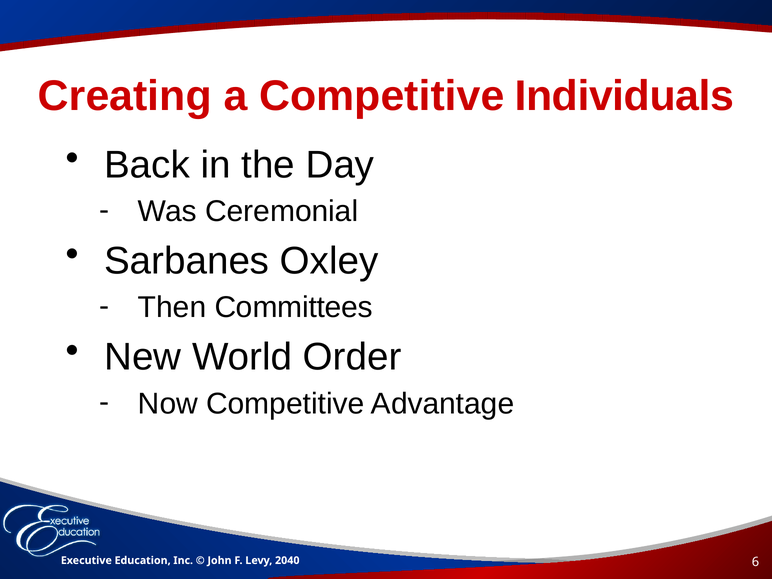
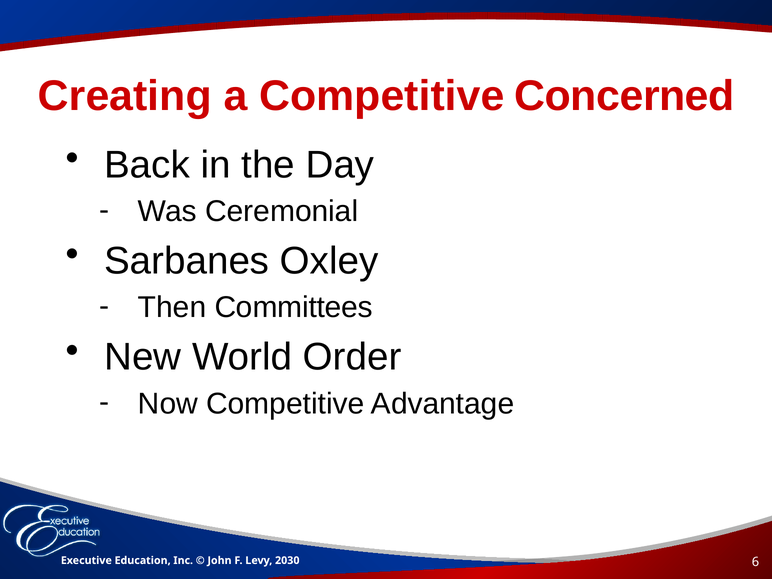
Individuals: Individuals -> Concerned
2040: 2040 -> 2030
